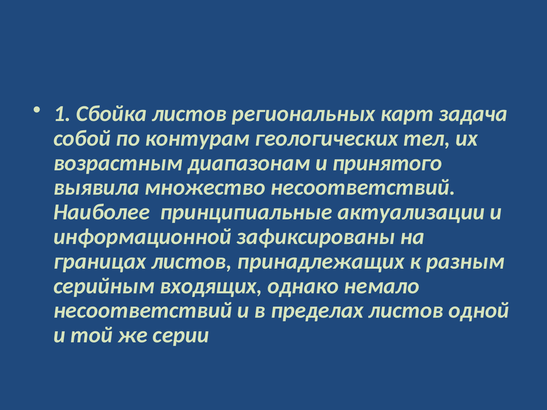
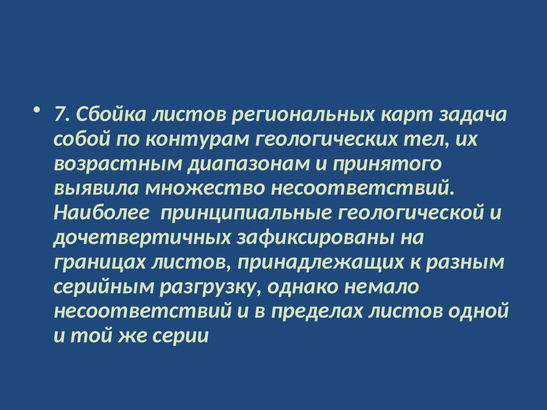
1: 1 -> 7
актуализации: актуализации -> геологической
информационной: информационной -> дочетвертичных
входящих: входящих -> разгрузку
